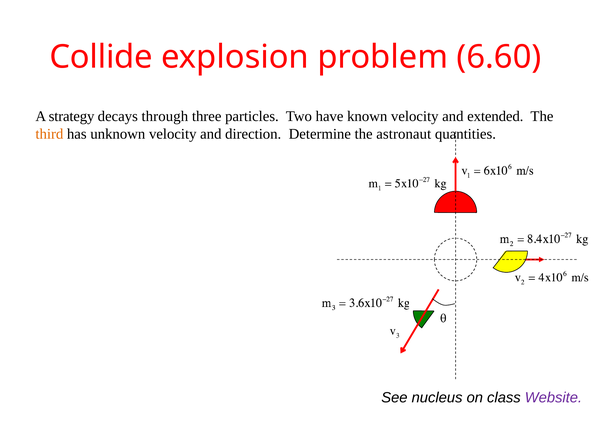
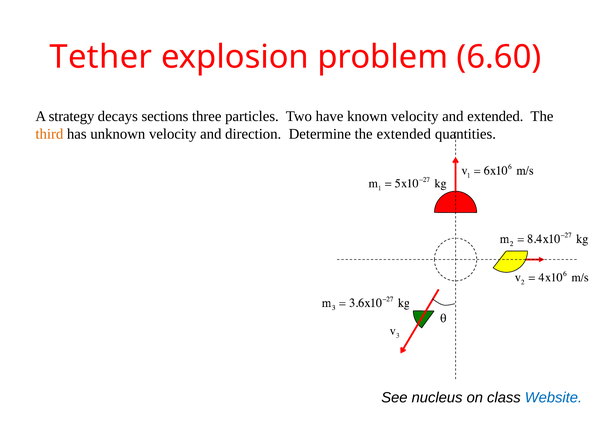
Collide: Collide -> Tether
through: through -> sections
the astronaut: astronaut -> extended
Website colour: purple -> blue
